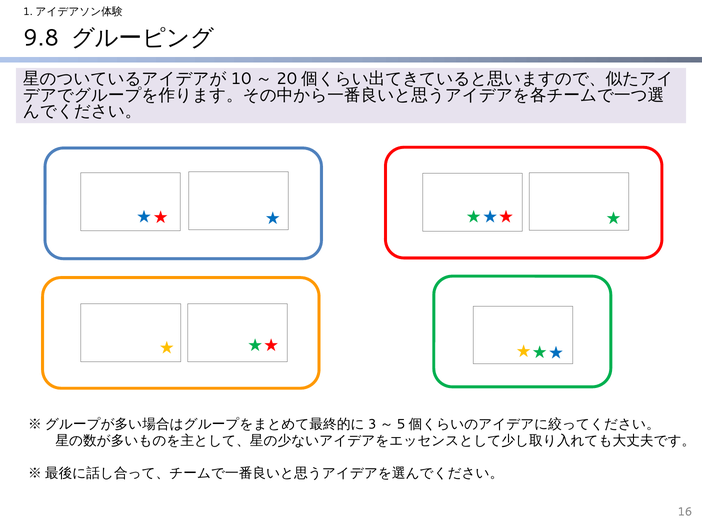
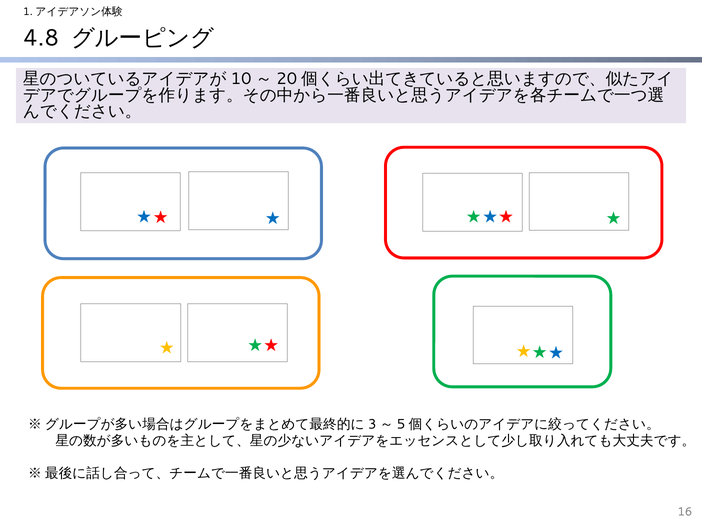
9.8: 9.8 -> 4.8
